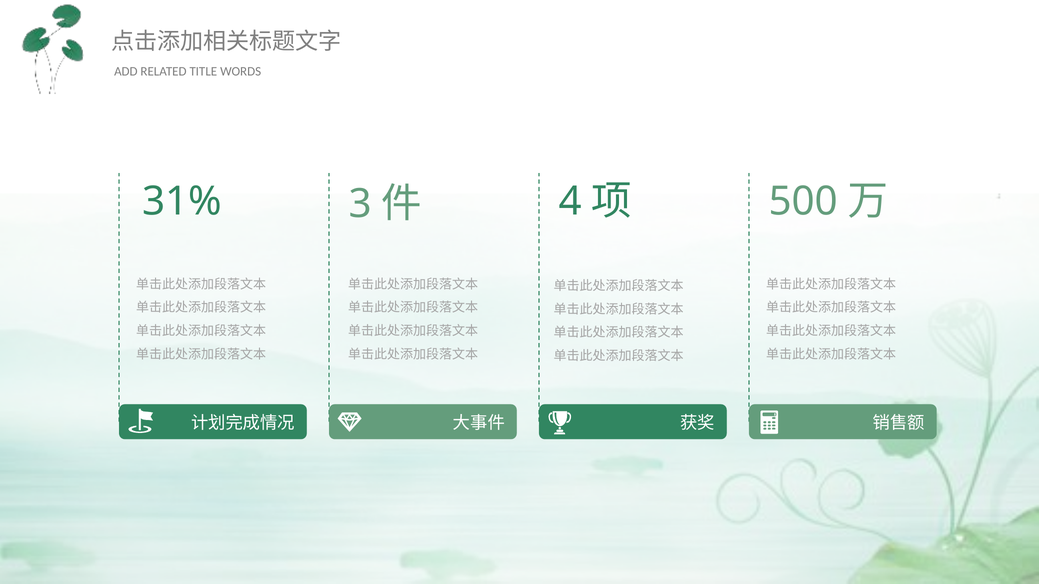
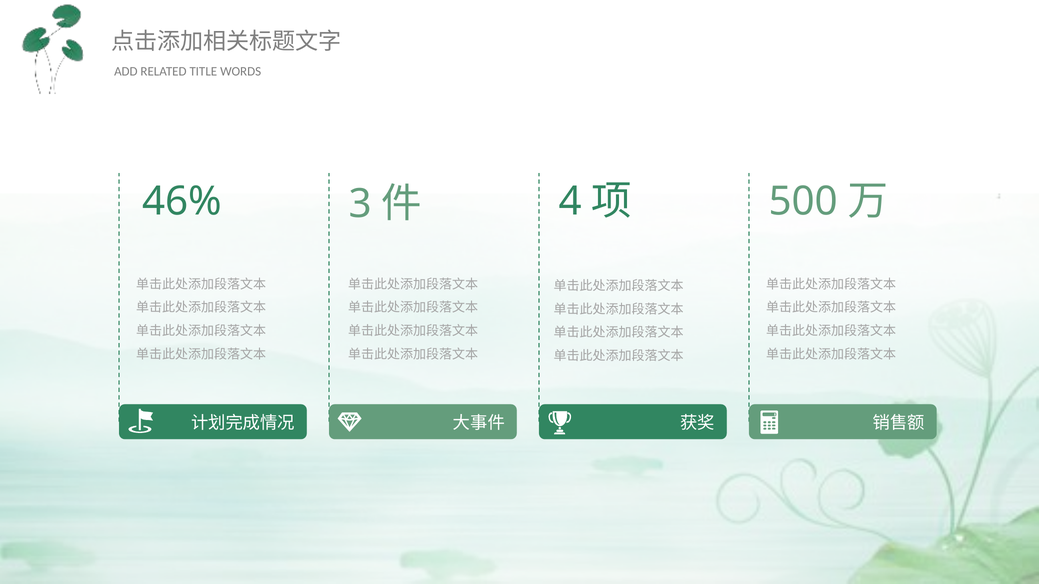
31%: 31% -> 46%
